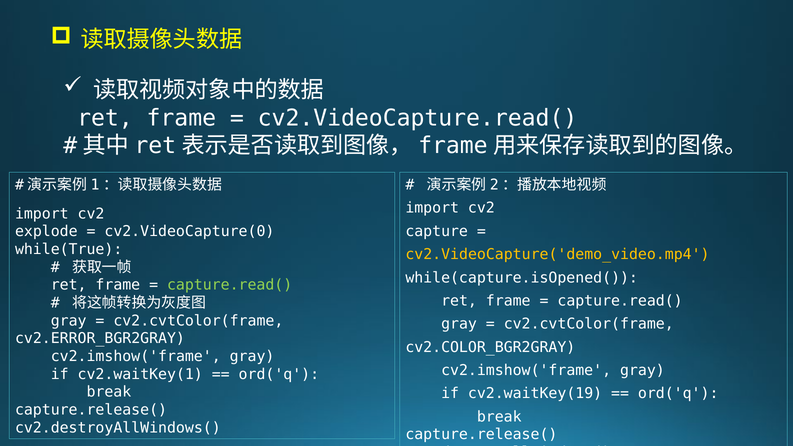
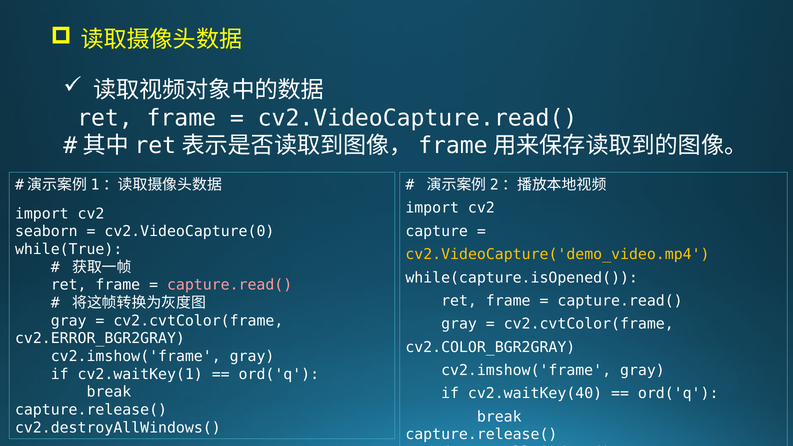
explode: explode -> seaborn
capture.read( at (230, 285) colour: light green -> pink
cv2.waitKey(19: cv2.waitKey(19 -> cv2.waitKey(40
